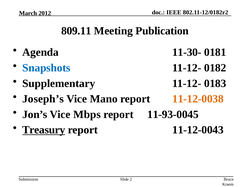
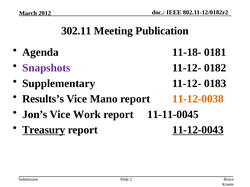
809.11: 809.11 -> 302.11
11-30-: 11-30- -> 11-18-
Snapshots colour: blue -> purple
Joseph’s: Joseph’s -> Results’s
Mbps: Mbps -> Work
11-93-0045: 11-93-0045 -> 11-11-0045
11-12-0043 underline: none -> present
